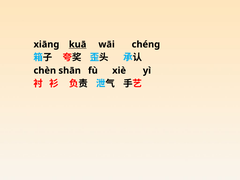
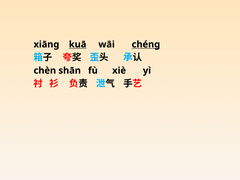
chénɡ underline: none -> present
